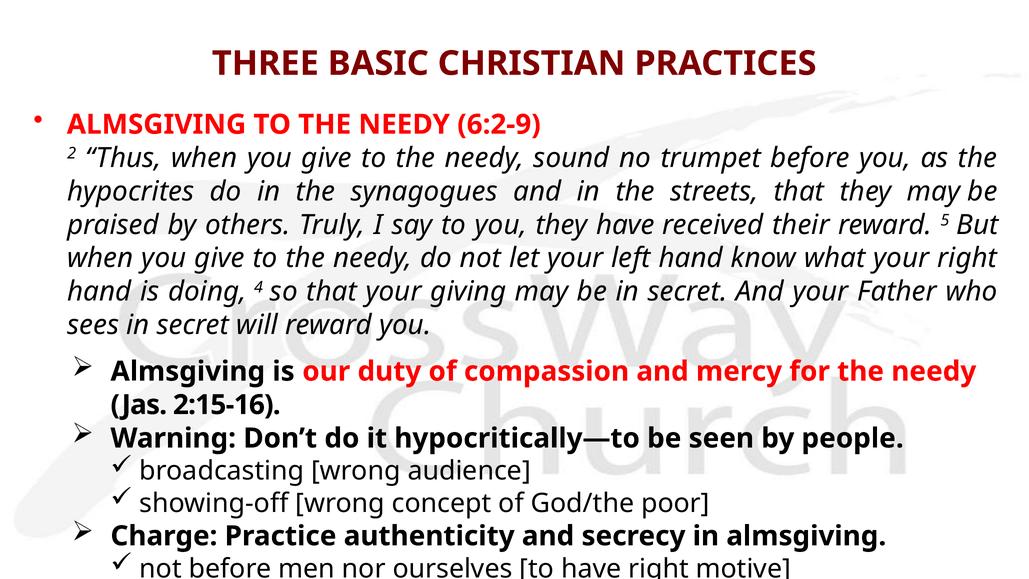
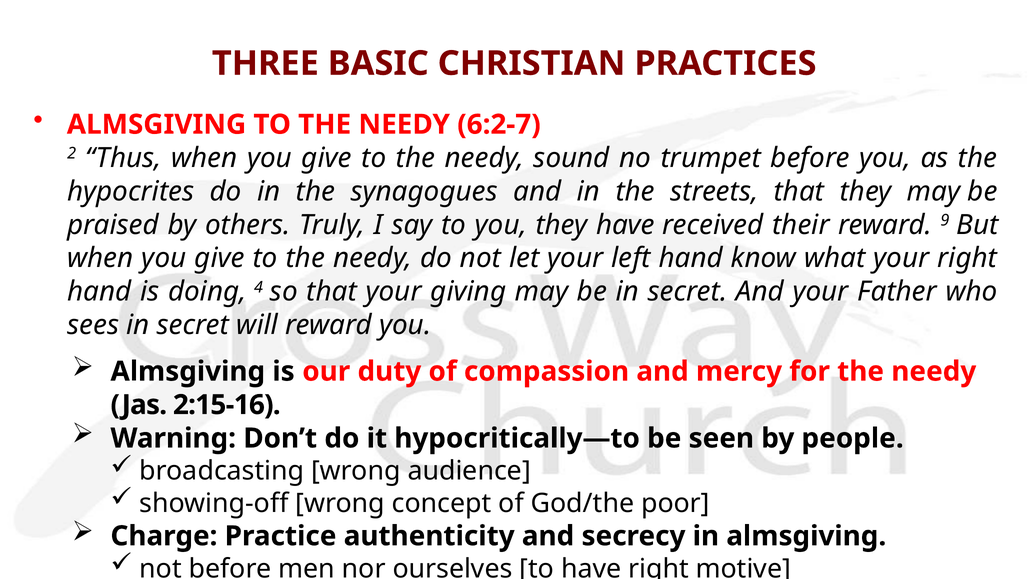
6:2-9: 6:2-9 -> 6:2-7
5: 5 -> 9
